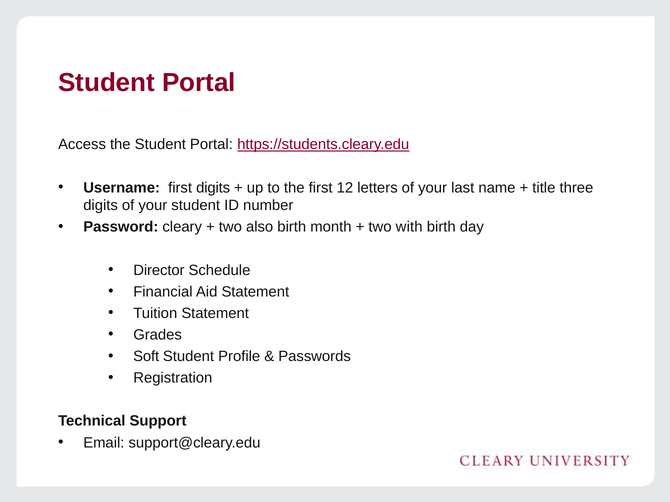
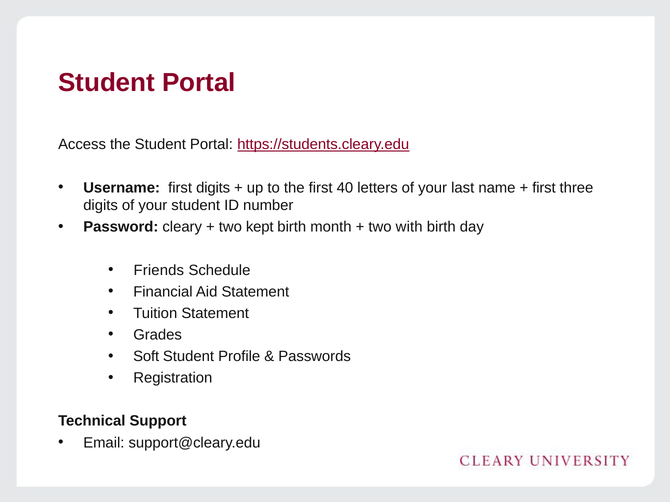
12: 12 -> 40
title at (544, 188): title -> first
also: also -> kept
Director: Director -> Friends
